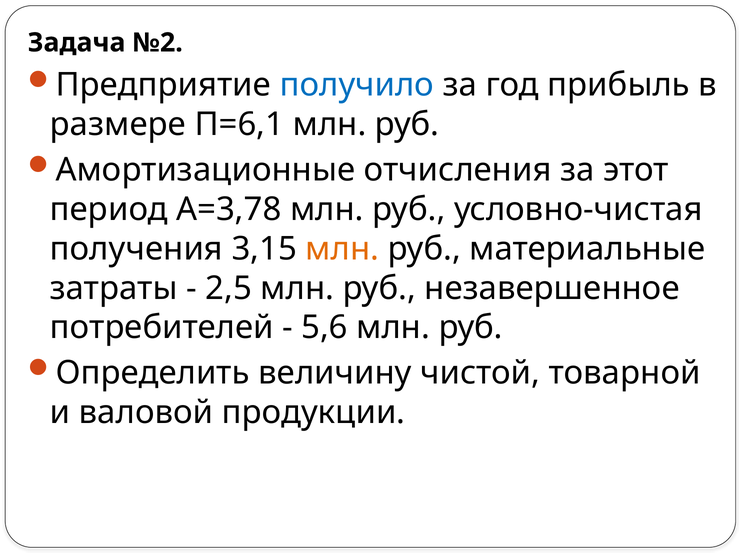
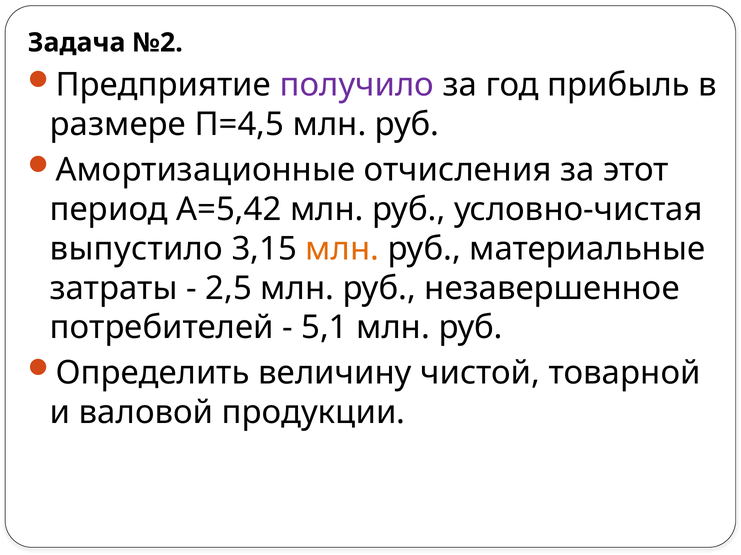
получило colour: blue -> purple
П=6,1: П=6,1 -> П=4,5
А=3,78: А=3,78 -> А=5,42
получения: получения -> выпустило
5,6: 5,6 -> 5,1
